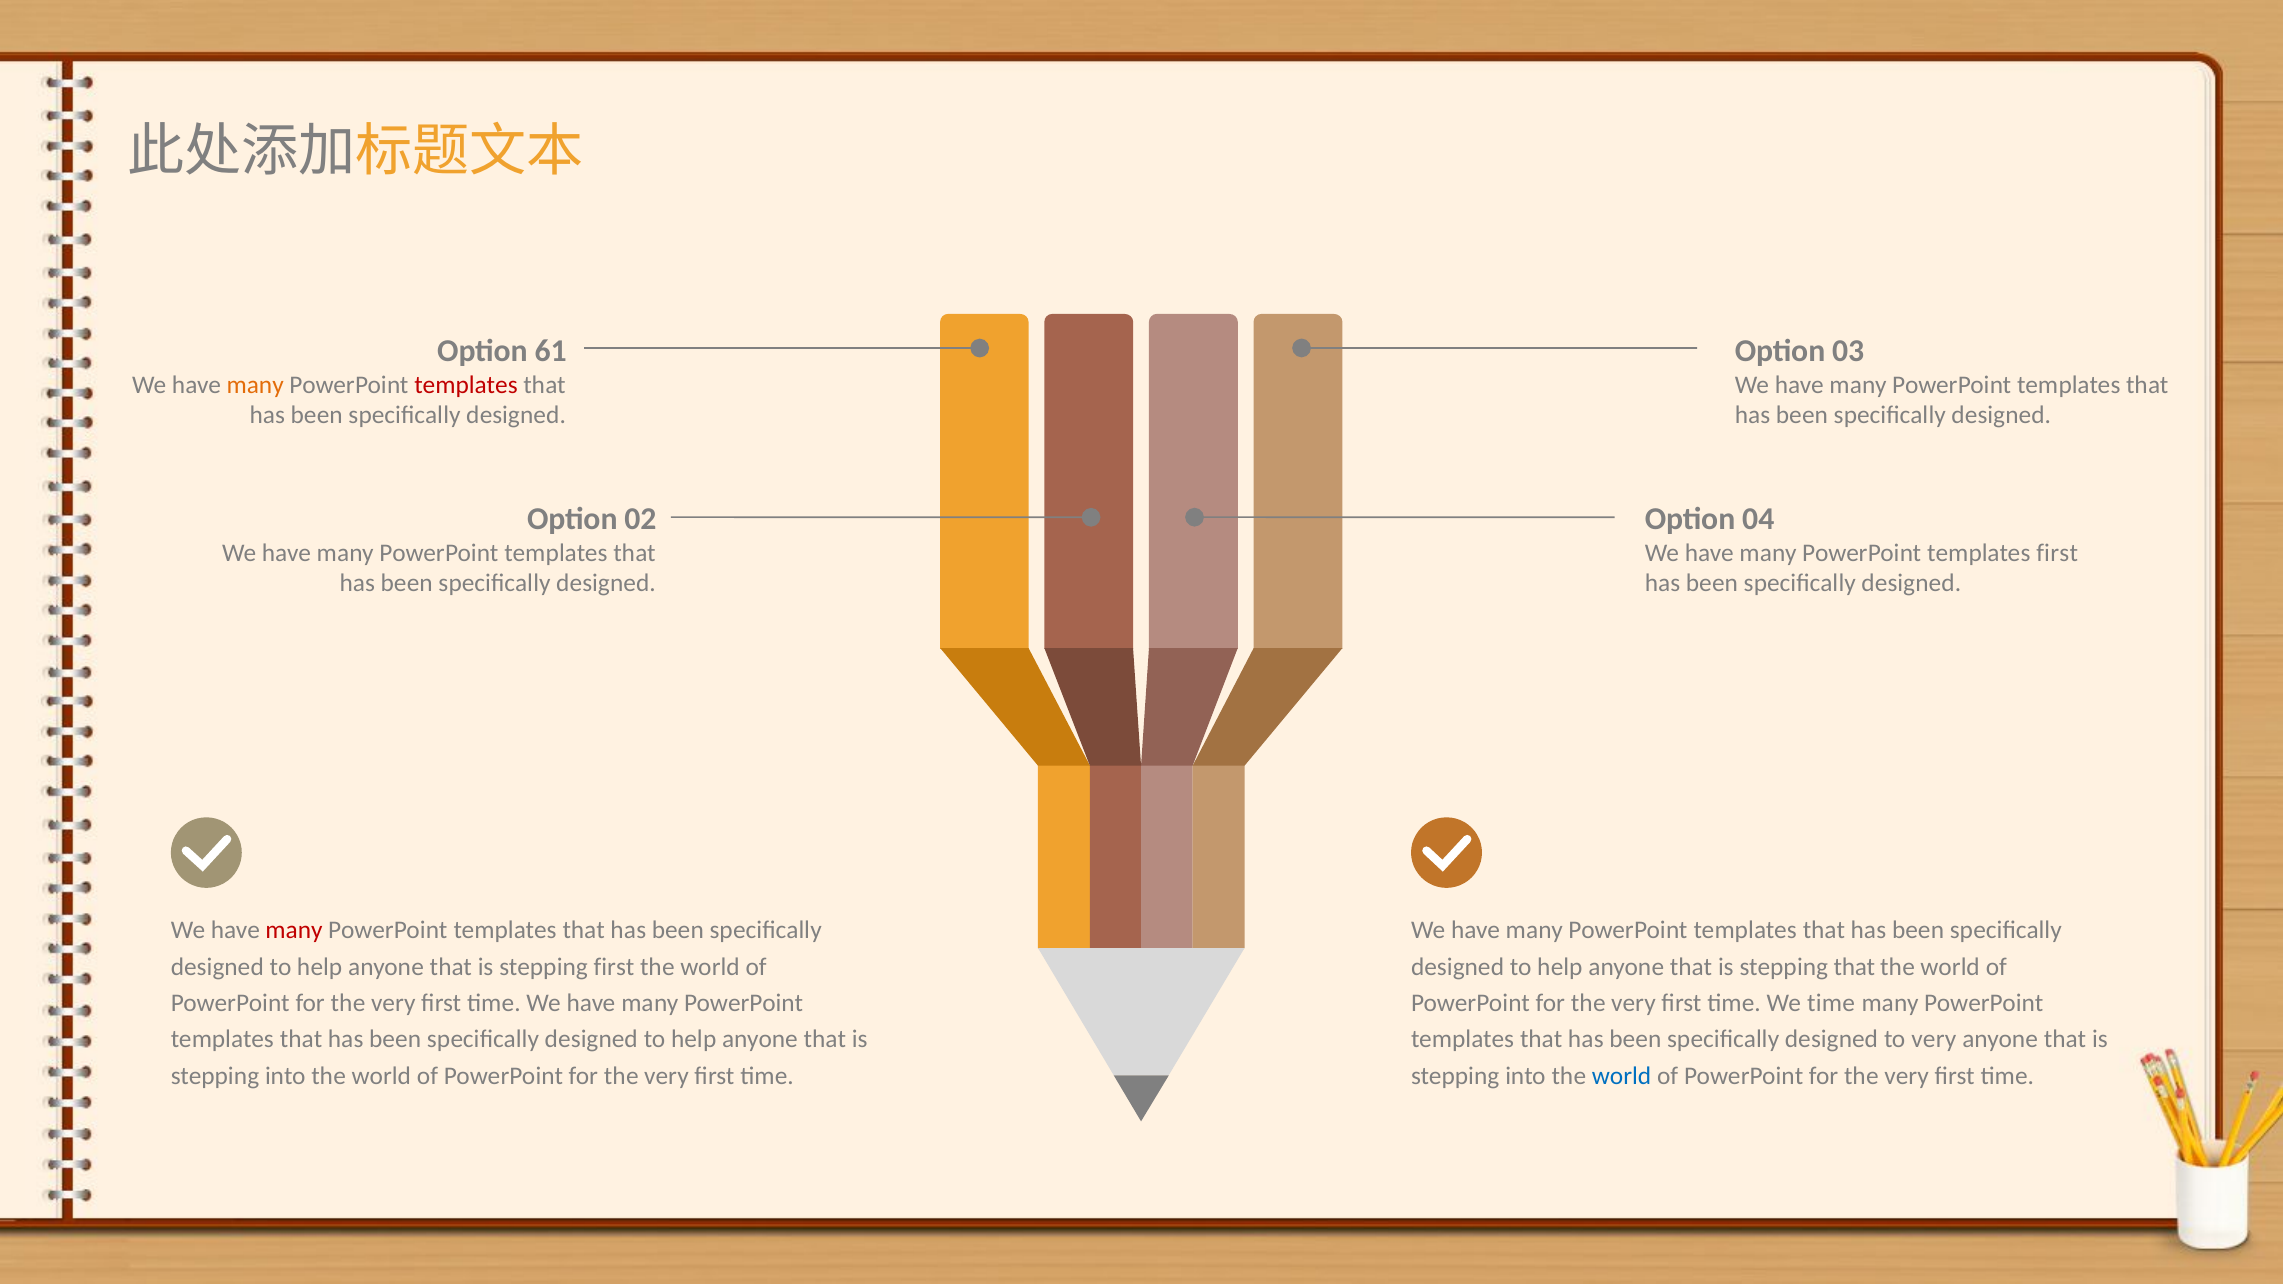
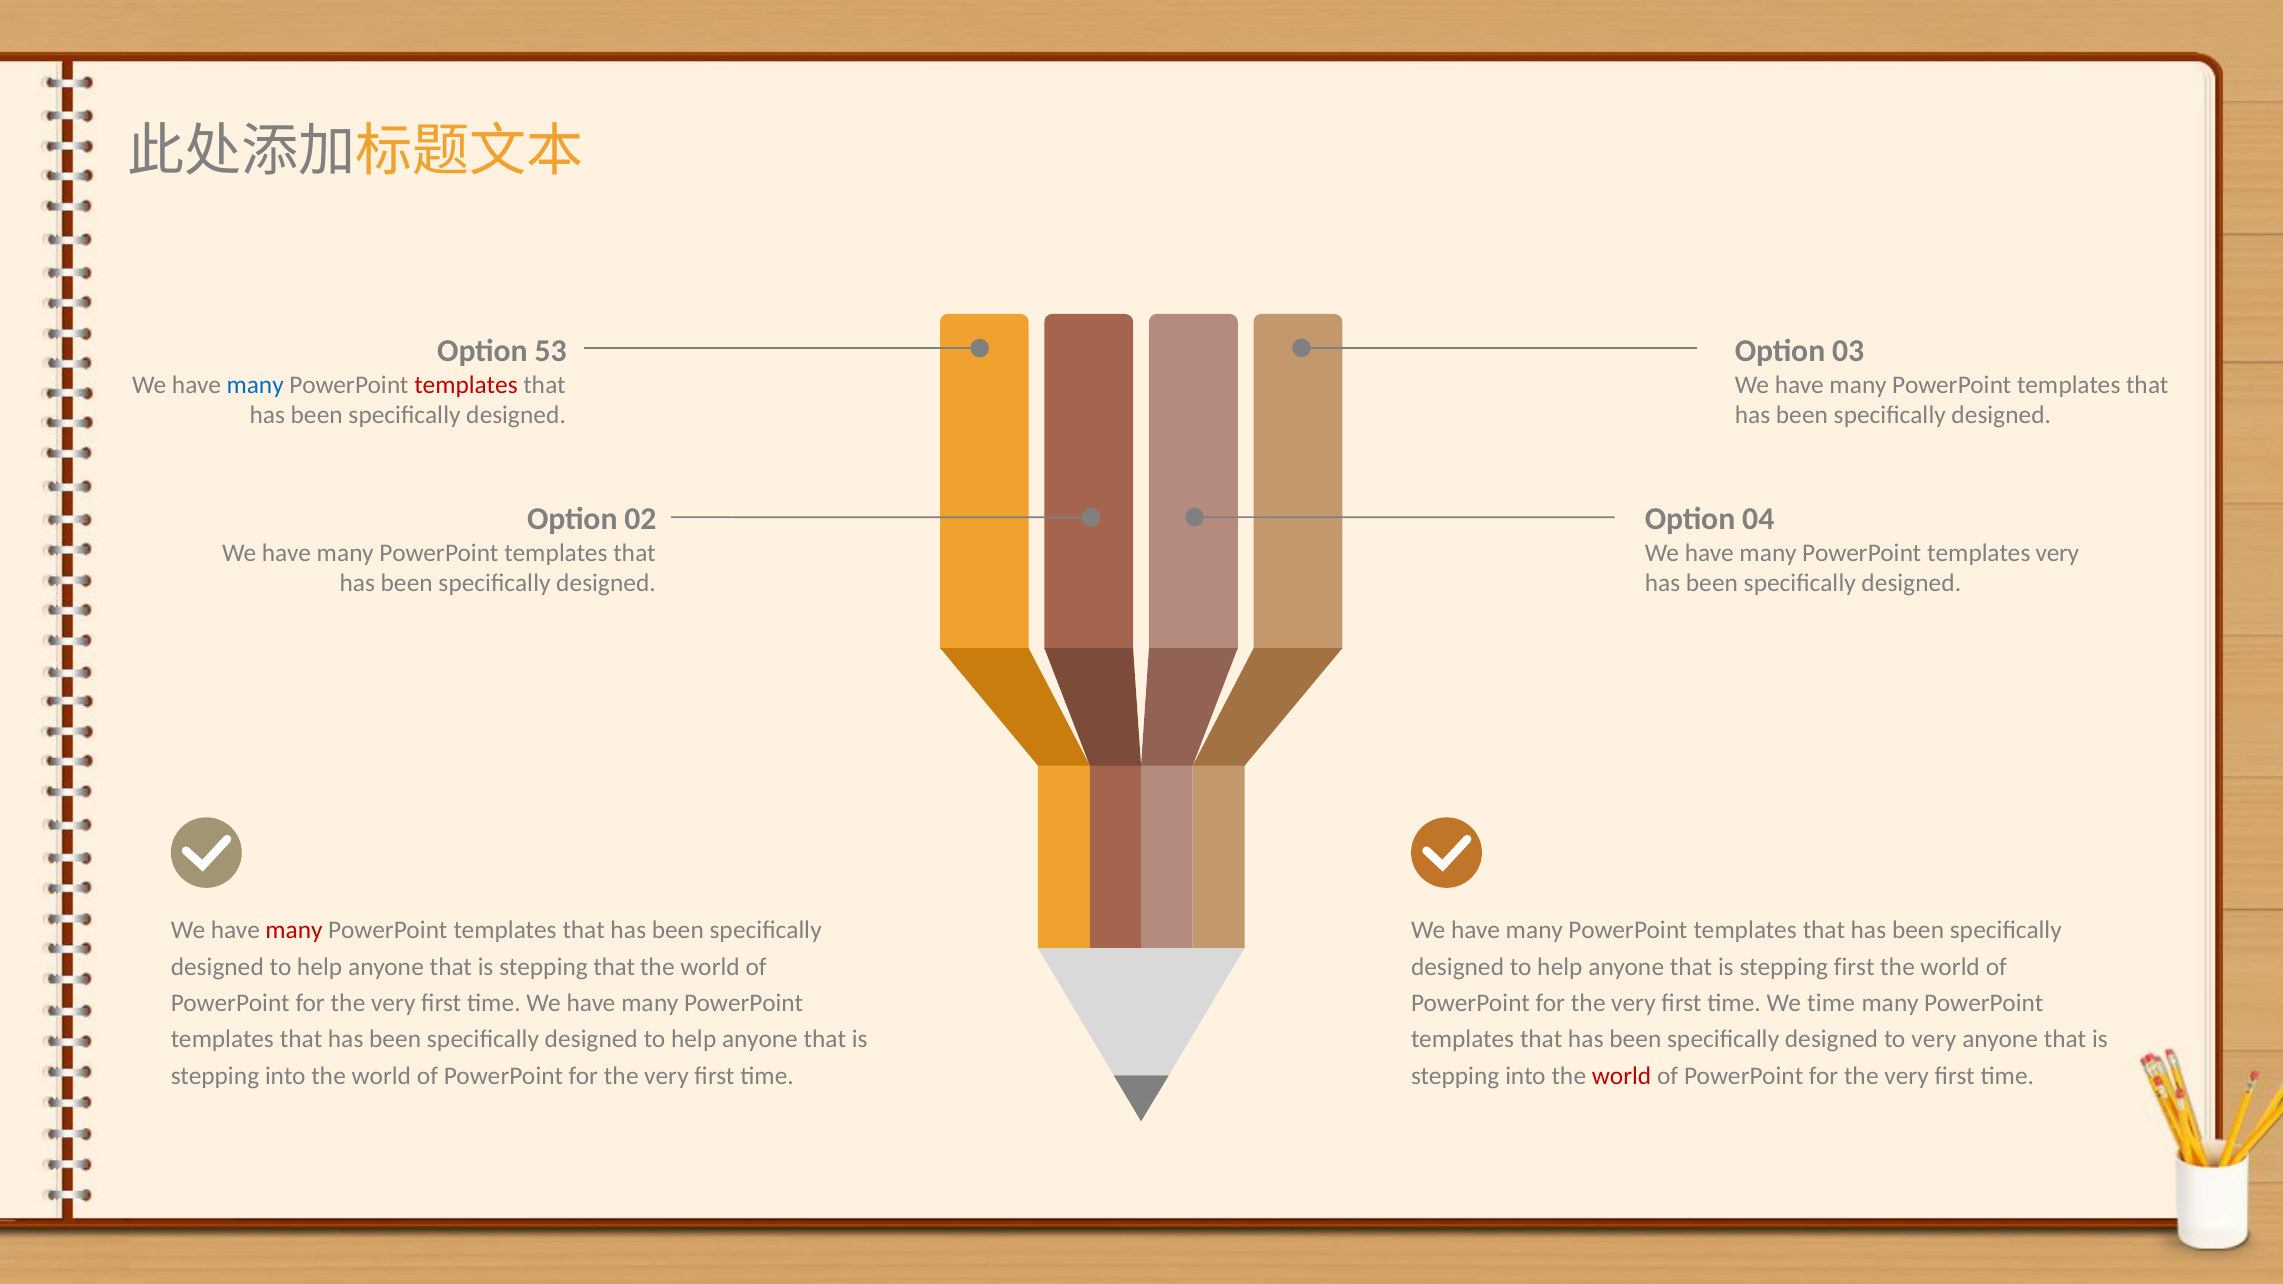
61: 61 -> 53
many at (255, 385) colour: orange -> blue
templates first: first -> very
stepping first: first -> that
stepping that: that -> first
world at (1622, 1076) colour: blue -> red
